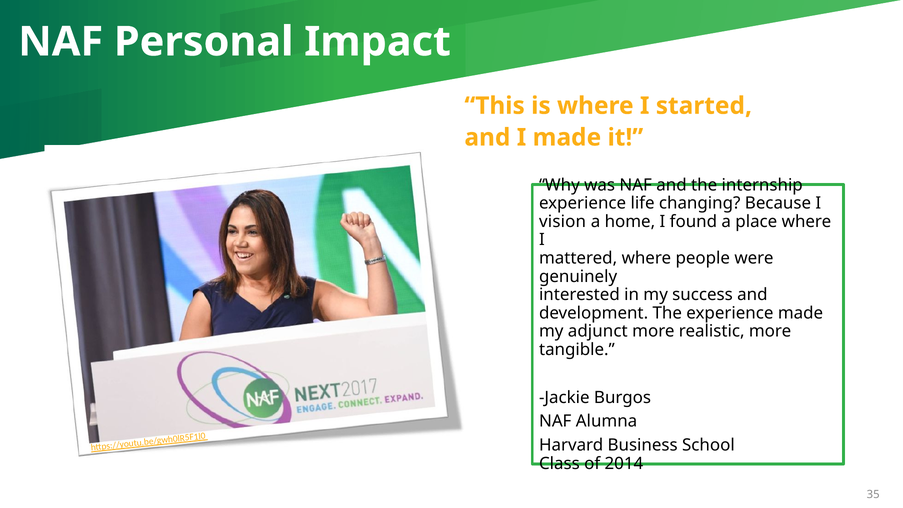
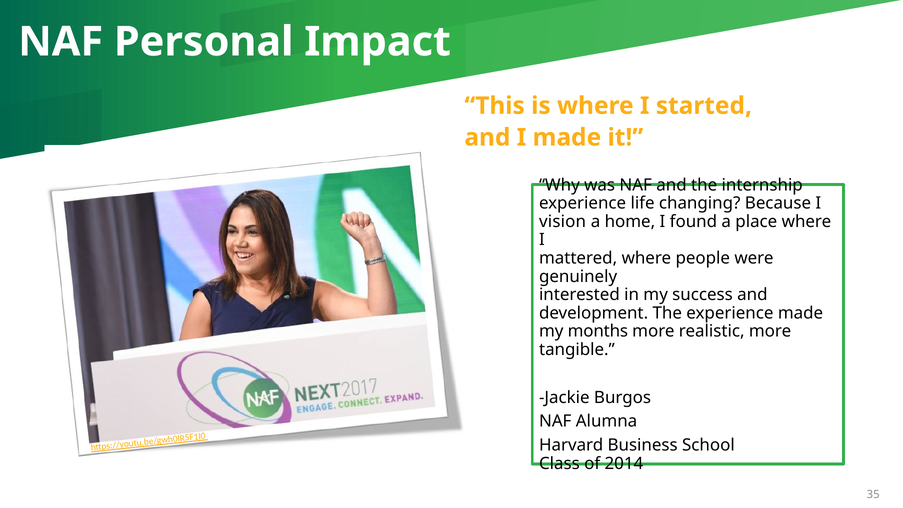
adjunct: adjunct -> months
